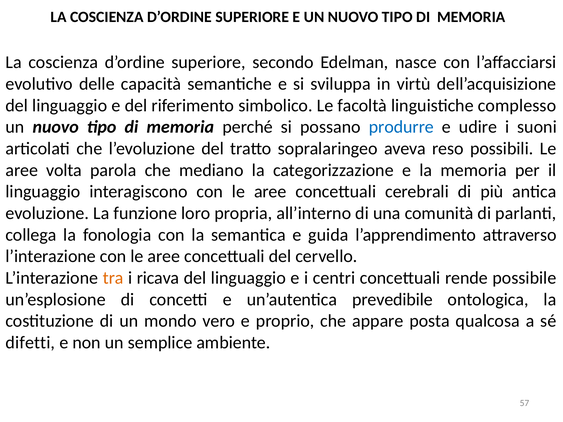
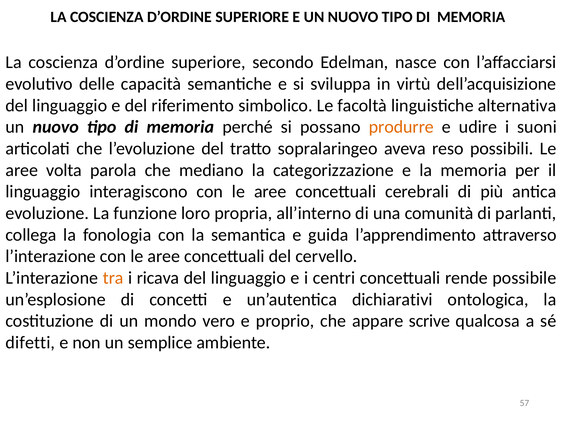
complesso: complesso -> alternativa
produrre colour: blue -> orange
prevedibile: prevedibile -> dichiarativi
posta: posta -> scrive
